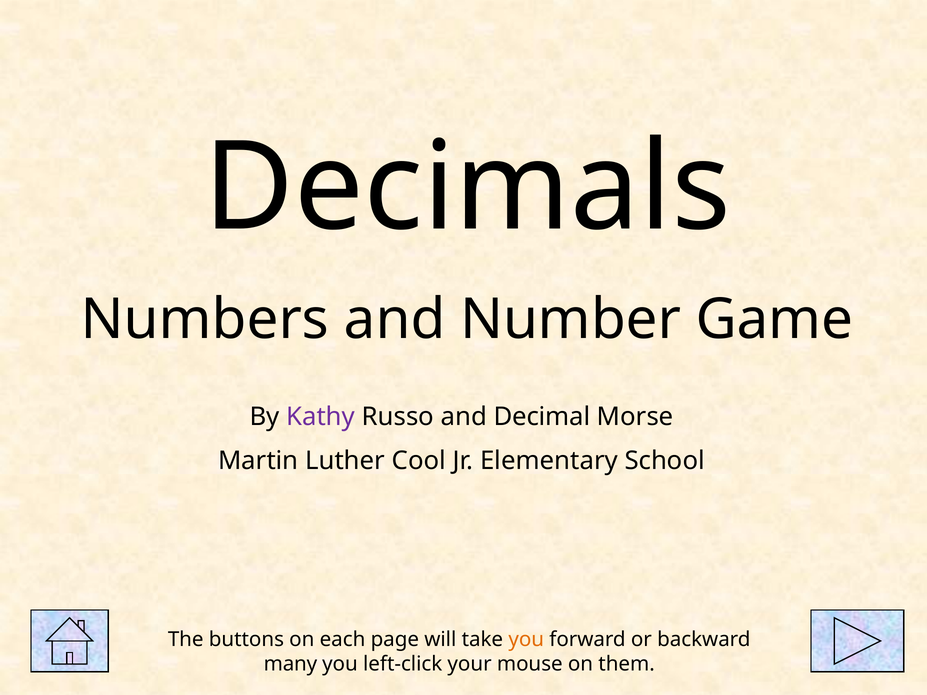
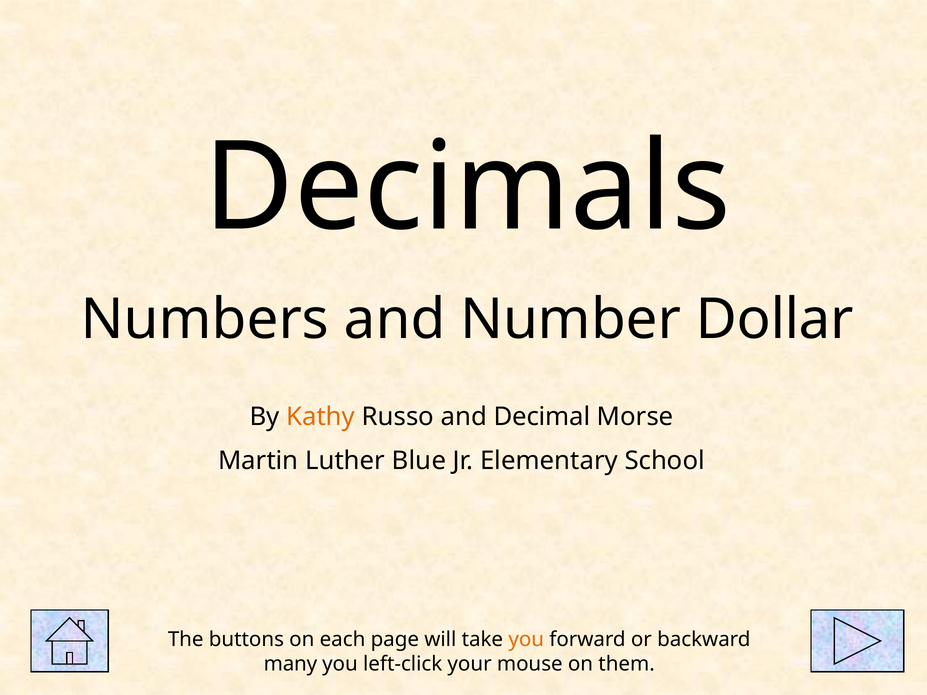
Game: Game -> Dollar
Kathy colour: purple -> orange
Cool: Cool -> Blue
